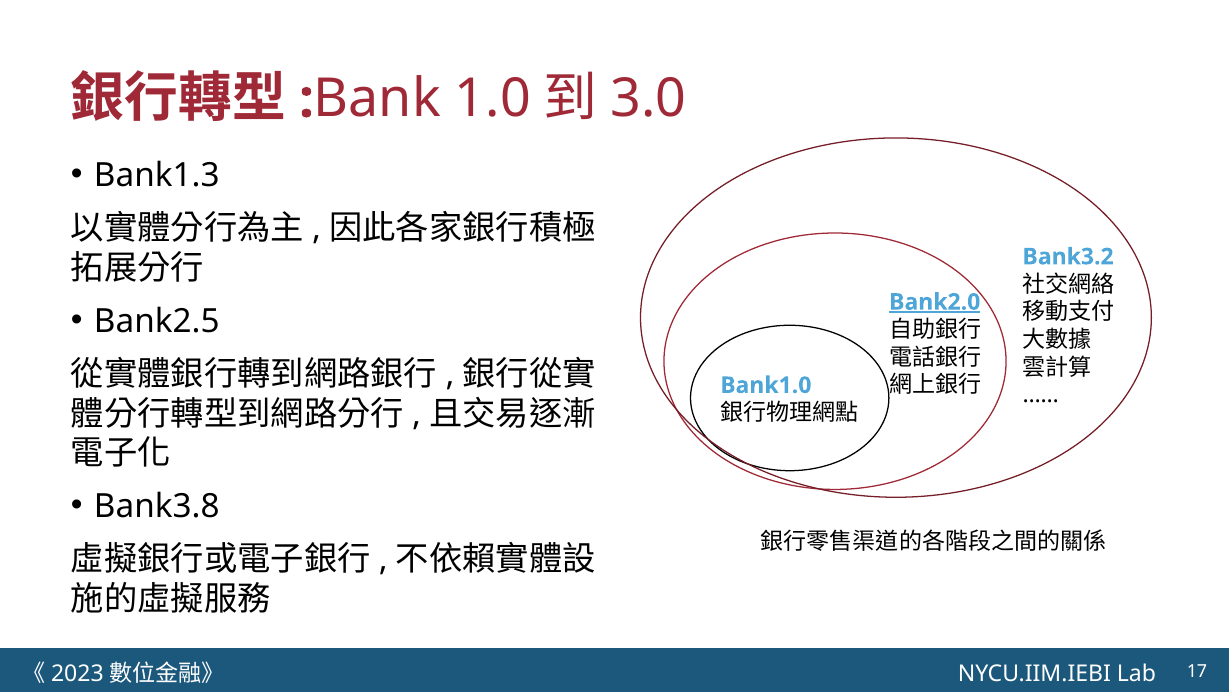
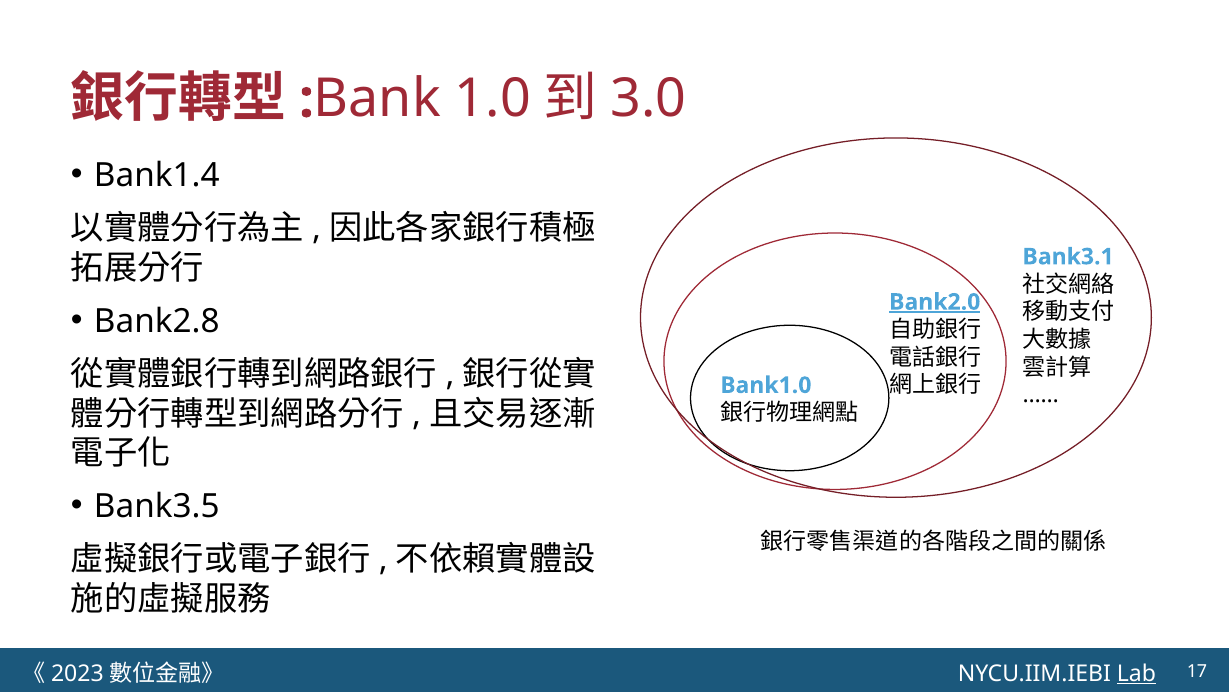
Bank1.3: Bank1.3 -> Bank1.4
Bank3.2: Bank3.2 -> Bank3.1
Bank2.5: Bank2.5 -> Bank2.8
Bank3.8: Bank3.8 -> Bank3.5
Lab underline: none -> present
